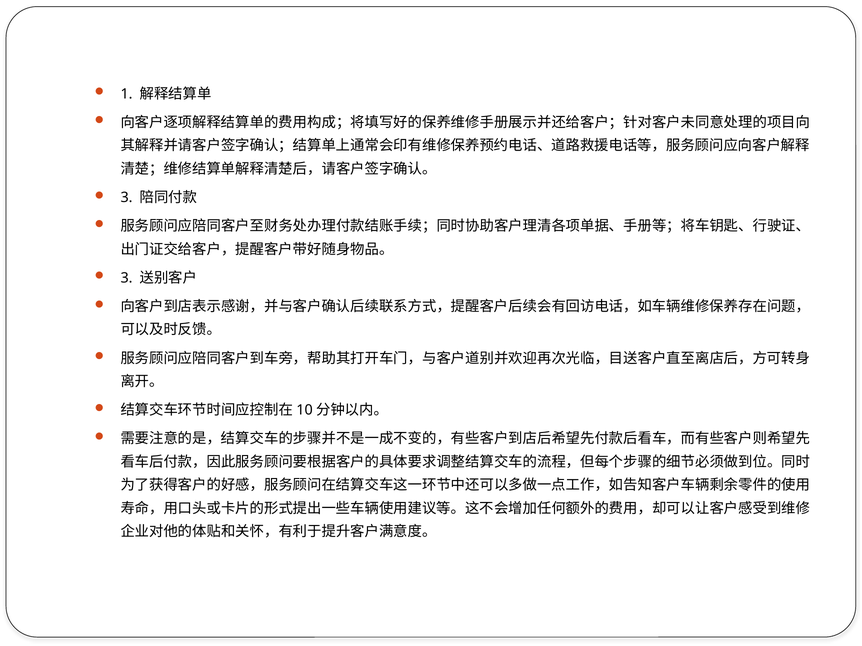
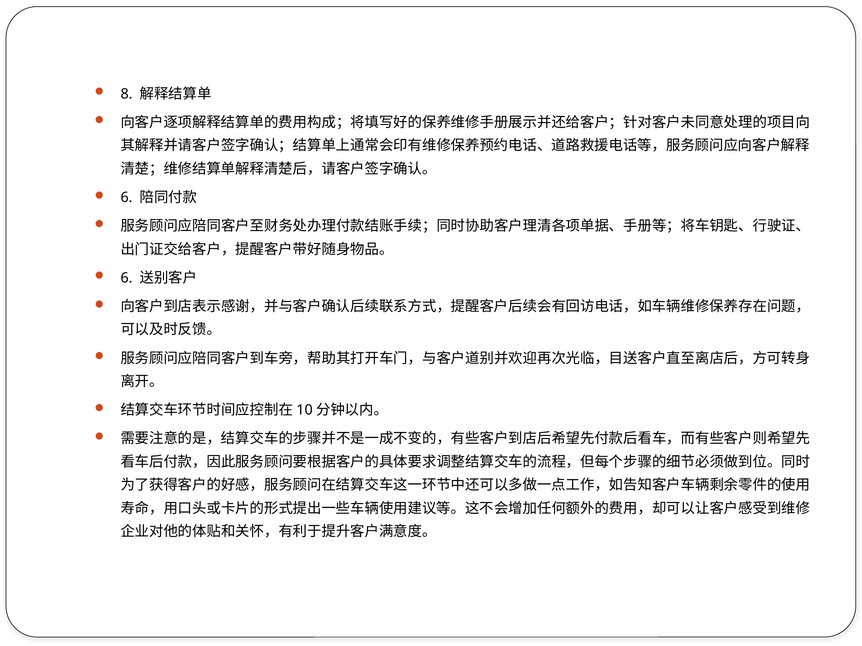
1: 1 -> 8
3 at (127, 198): 3 -> 6
3 at (127, 278): 3 -> 6
